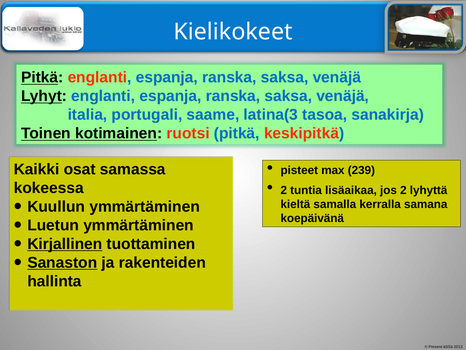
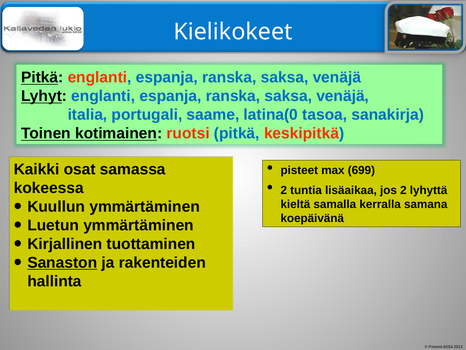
latina(3: latina(3 -> latina(0
239: 239 -> 699
Kirjallinen underline: present -> none
